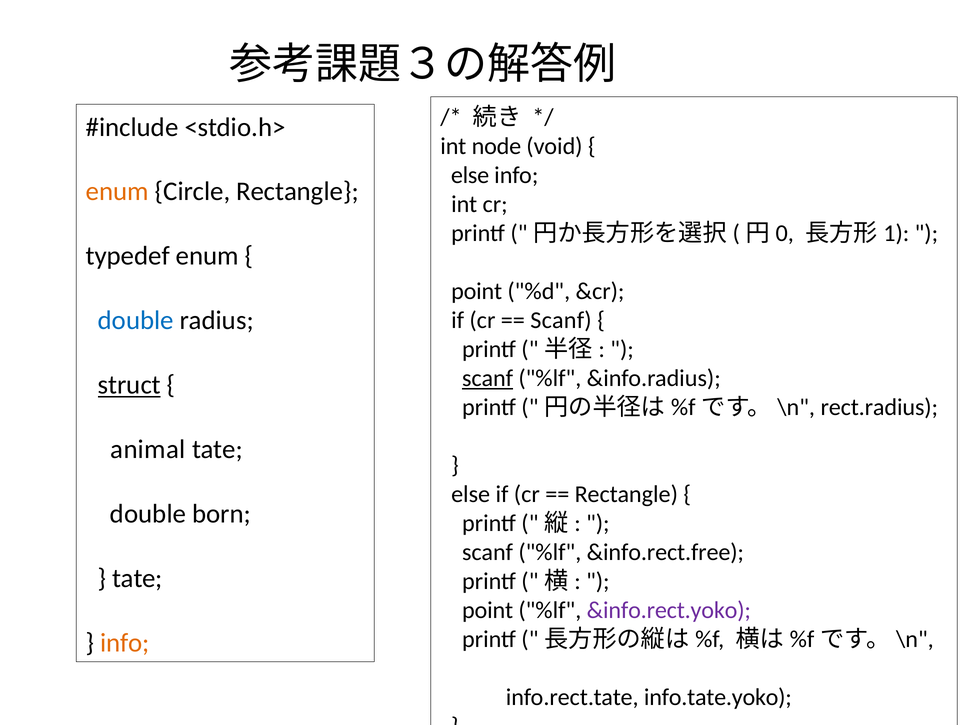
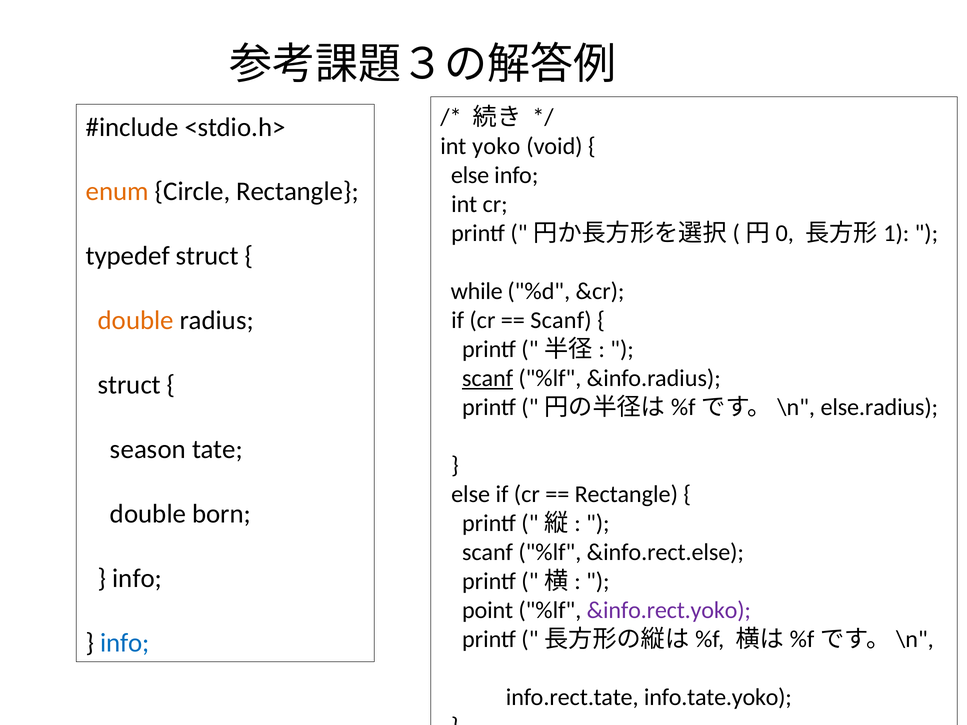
node: node -> yoko
typedef enum: enum -> struct
point at (477, 292): point -> while
double at (136, 321) colour: blue -> orange
struct at (129, 385) underline: present -> none
rect.radius: rect.radius -> else.radius
animal: animal -> season
&info.rect.free: &info.rect.free -> &info.rect.else
tate at (137, 579): tate -> info
info at (125, 643) colour: orange -> blue
